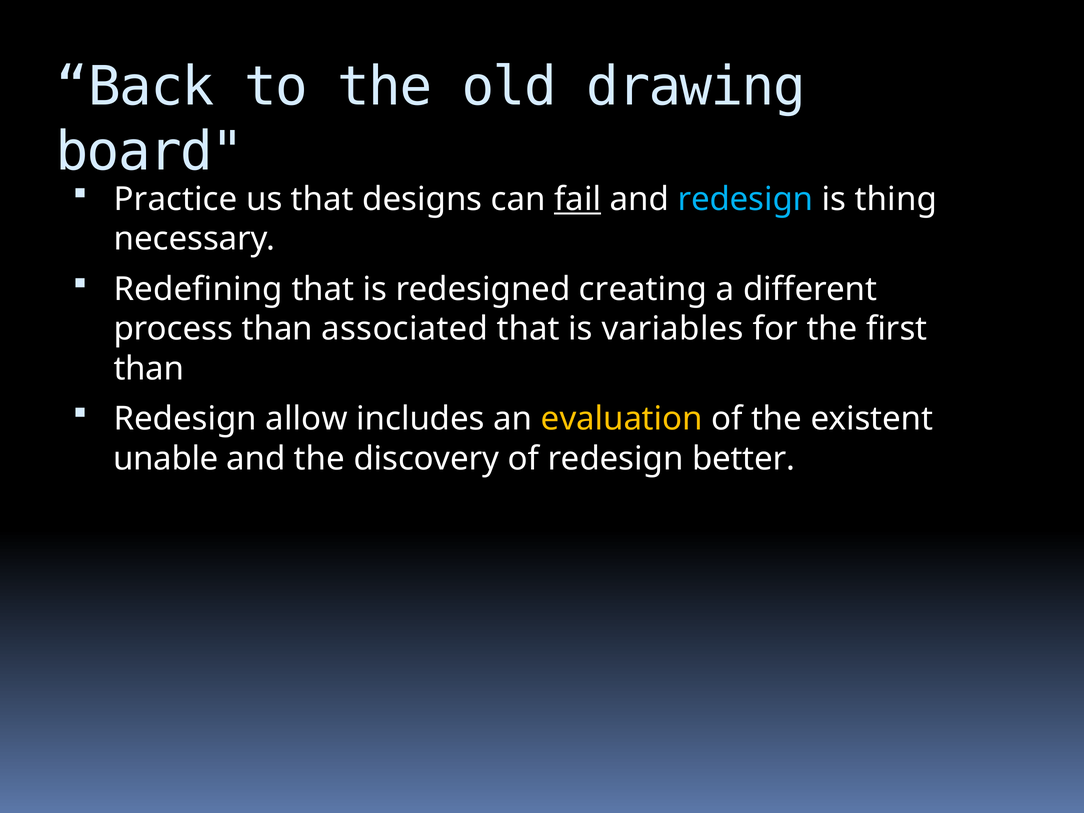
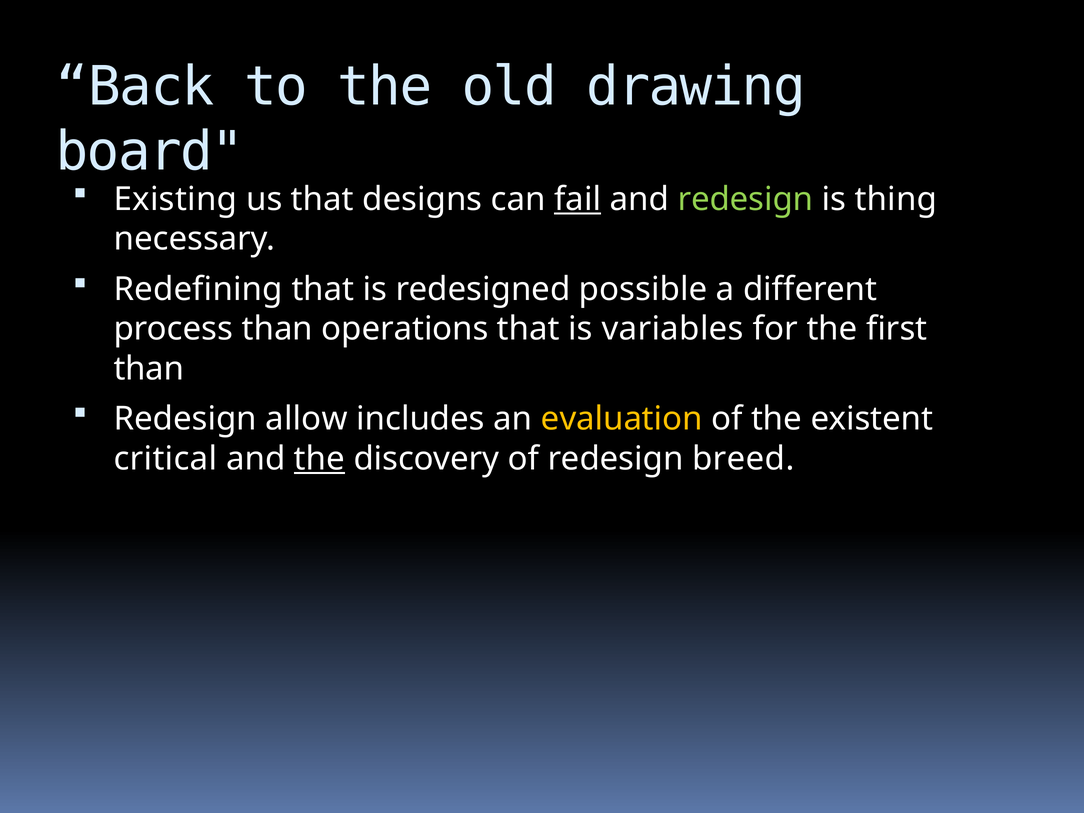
Practice: Practice -> Existing
redesign at (745, 199) colour: light blue -> light green
creating: creating -> possible
associated: associated -> operations
unable: unable -> critical
the at (320, 459) underline: none -> present
better: better -> breed
